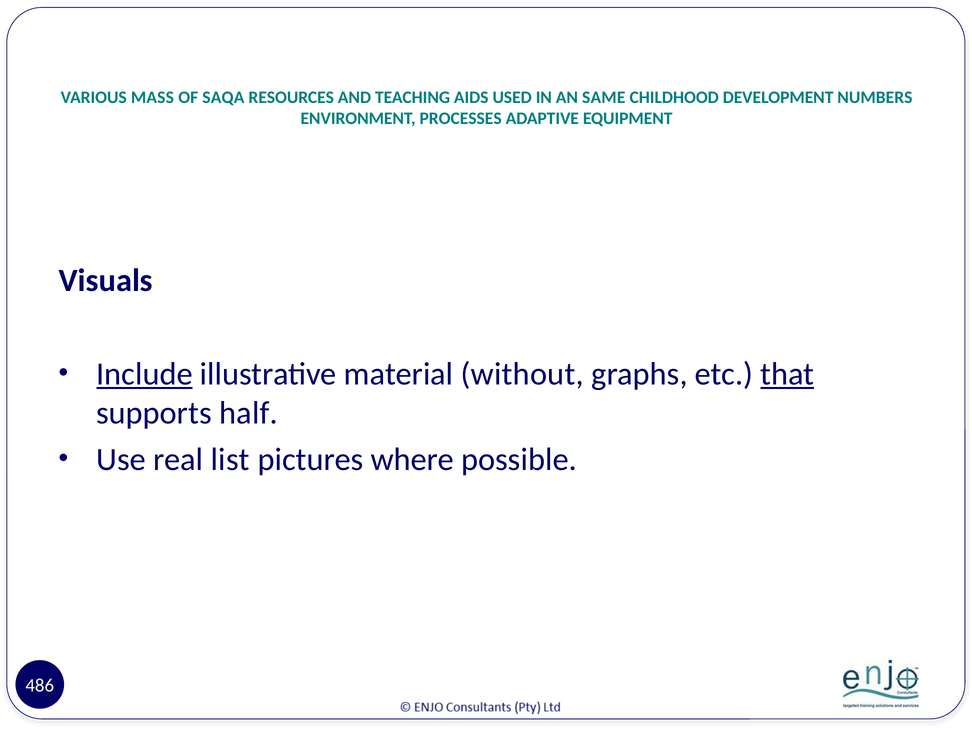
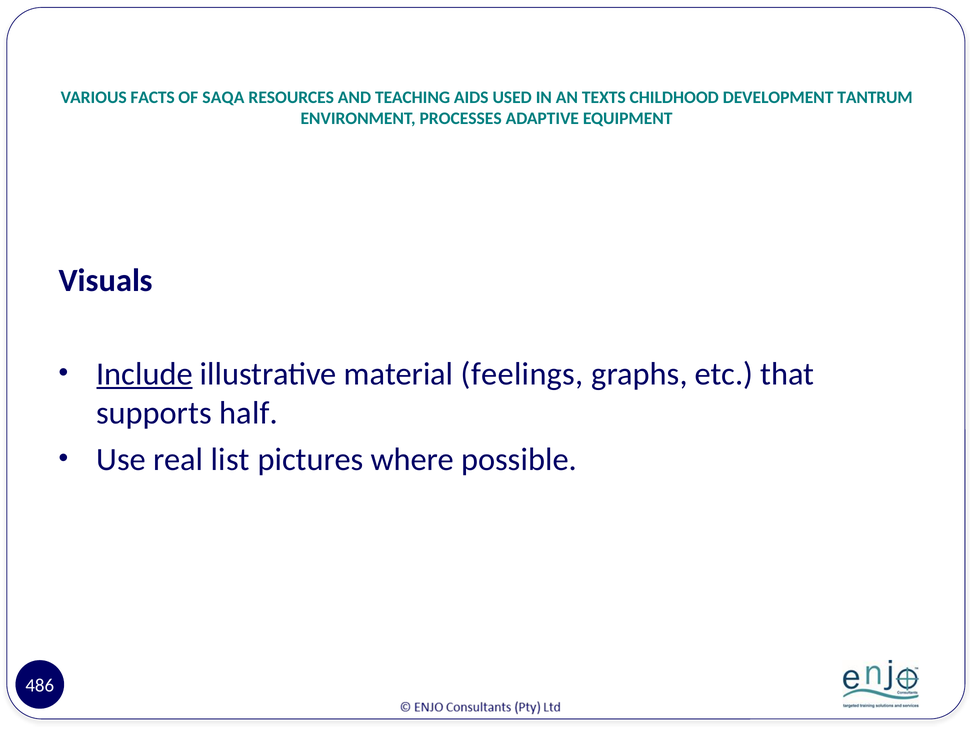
MASS: MASS -> FACTS
SAME: SAME -> TEXTS
NUMBERS: NUMBERS -> TANTRUM
without: without -> feelings
that underline: present -> none
